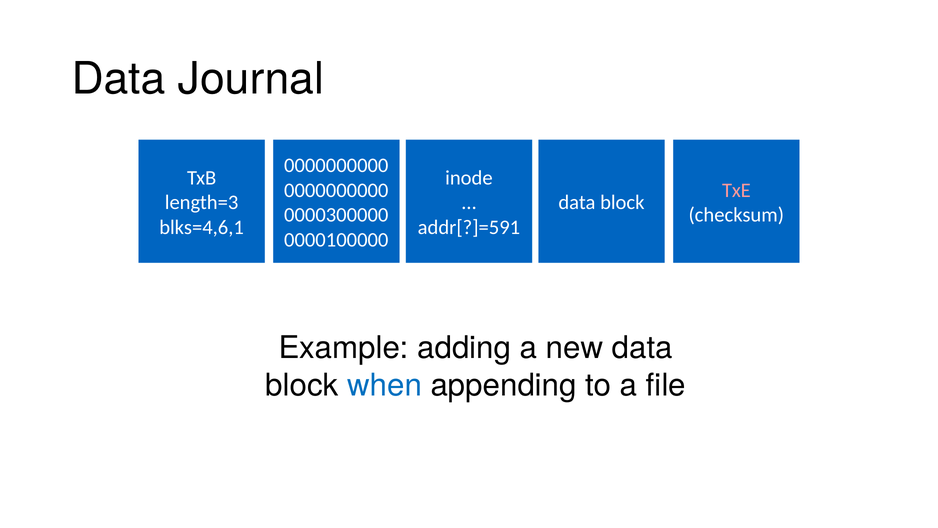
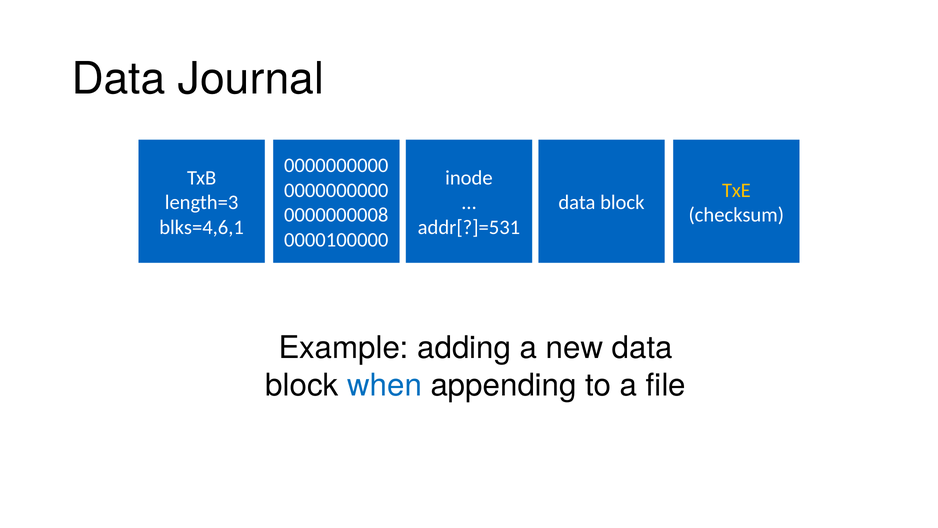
TxE colour: pink -> yellow
0000300000: 0000300000 -> 0000000008
addr[?]=591: addr[?]=591 -> addr[?]=531
